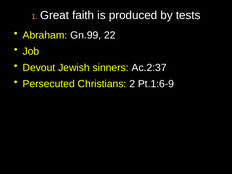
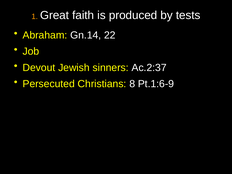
Gn.99: Gn.99 -> Gn.14
2: 2 -> 8
